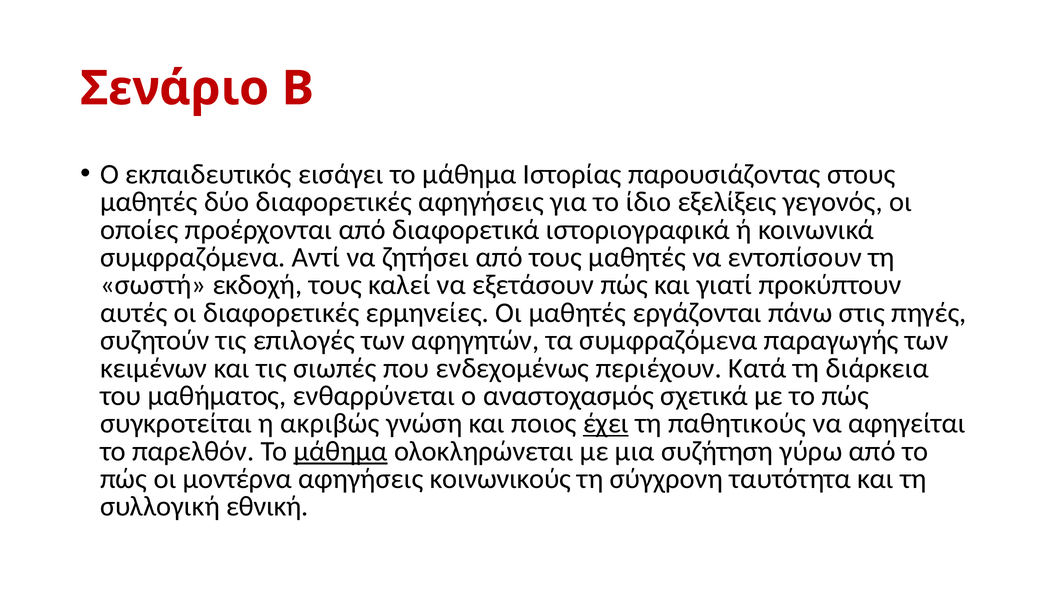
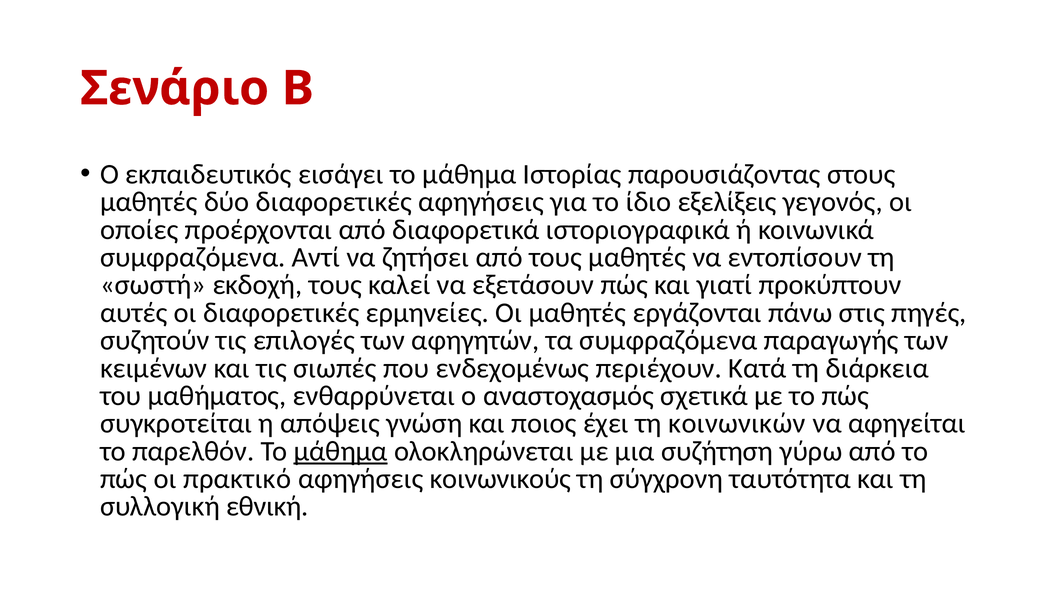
ακριβώς: ακριβώς -> απόψεις
έχει underline: present -> none
παθητικούς: παθητικούς -> κοινωνικών
μοντέρνα: μοντέρνα -> πρακτικό
